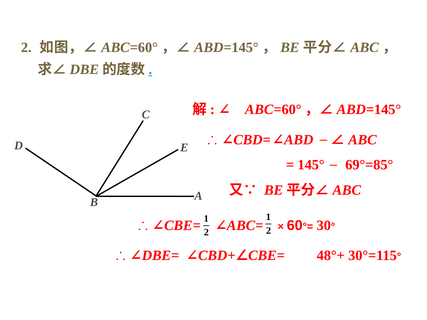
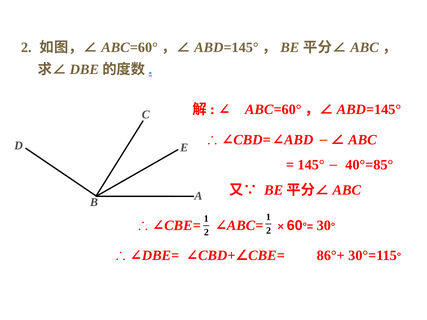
69°=85°: 69°=85° -> 40°=85°
48°+: 48°+ -> 86°+
